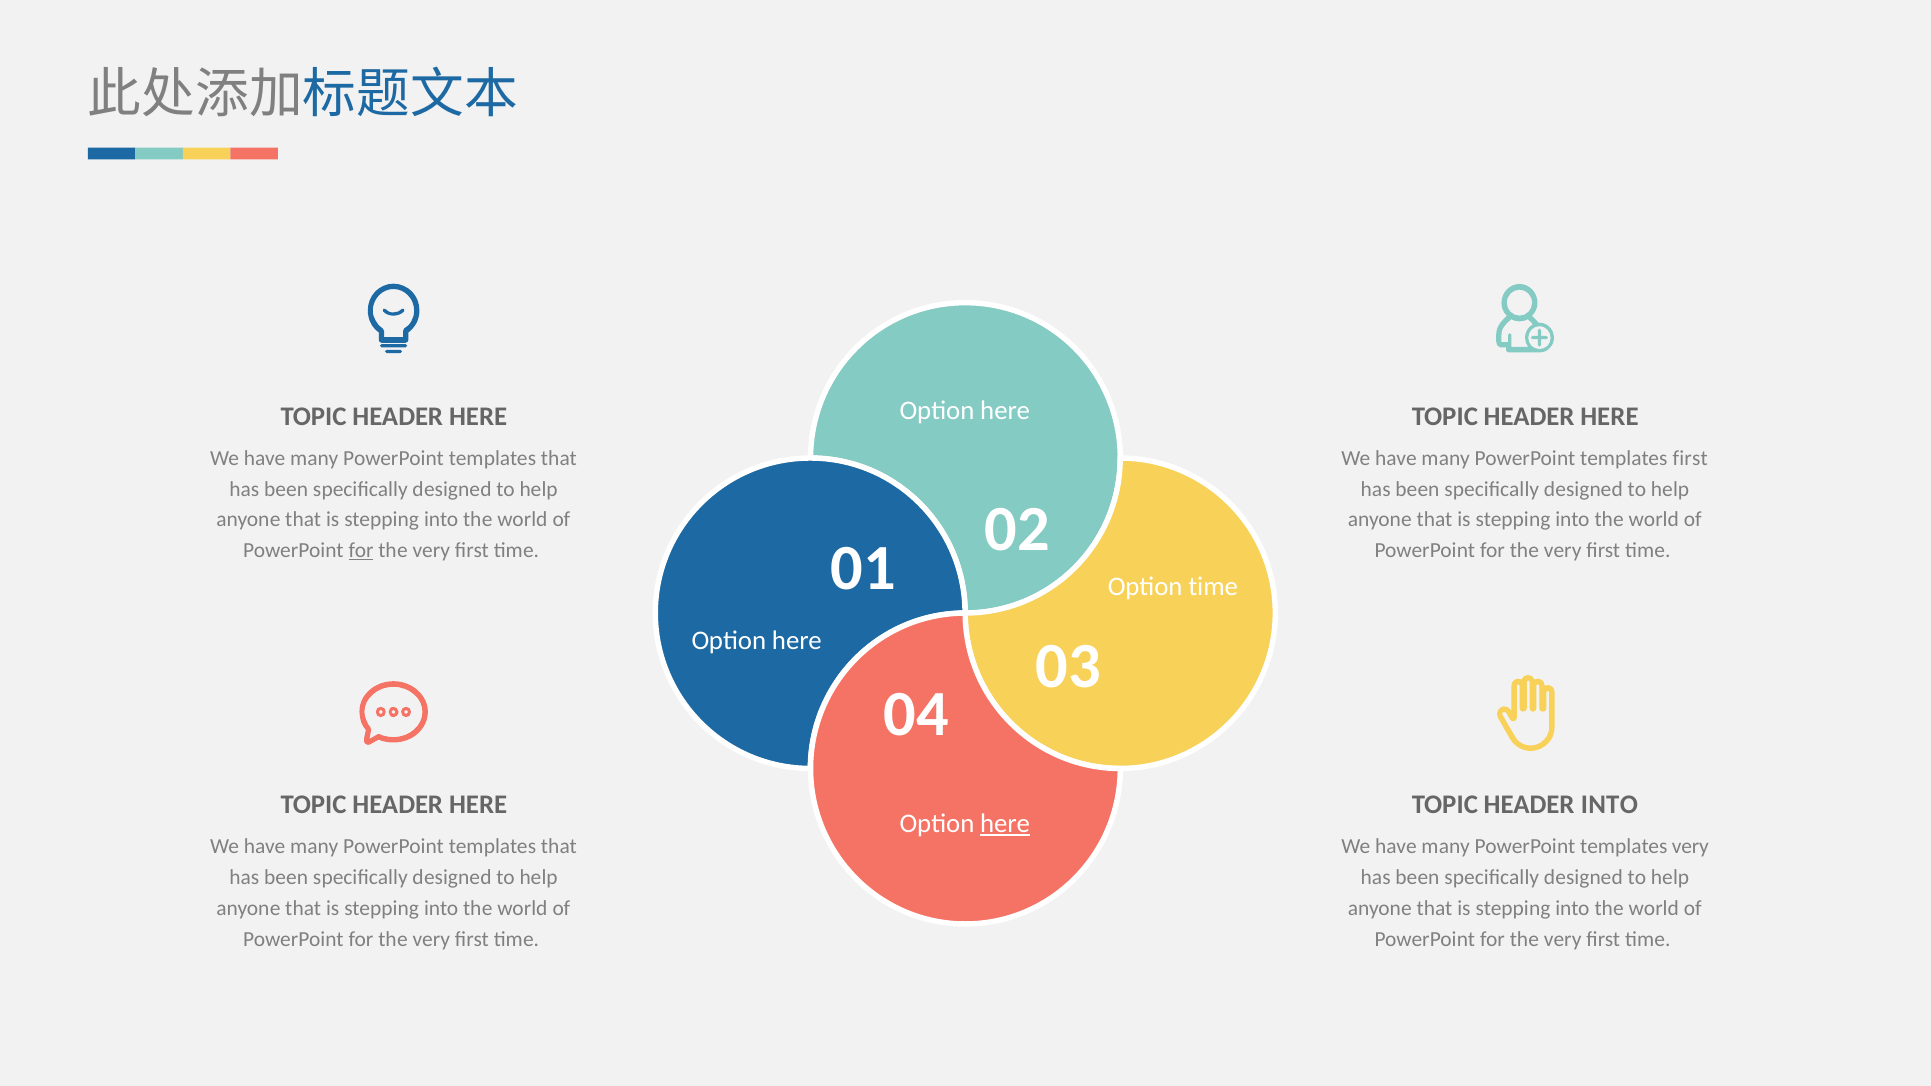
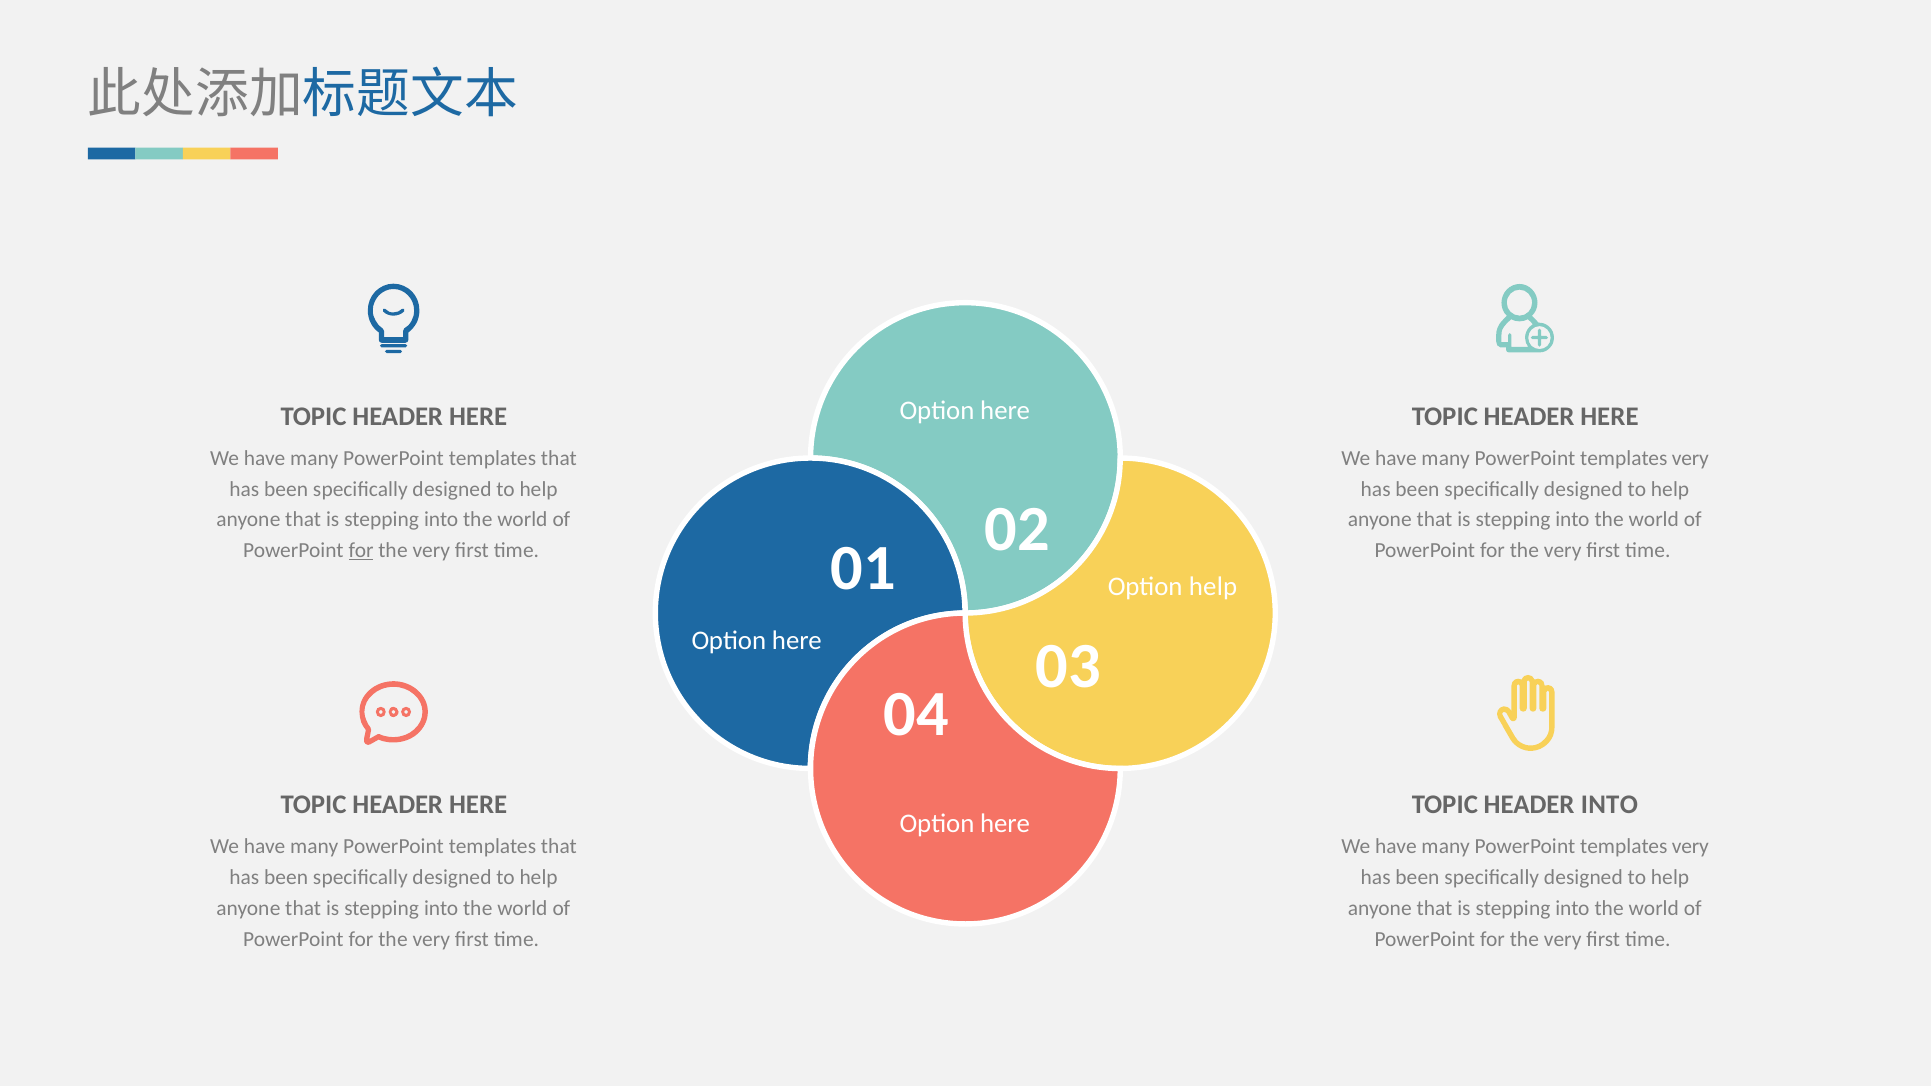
first at (1690, 458): first -> very
Option time: time -> help
here at (1005, 824) underline: present -> none
